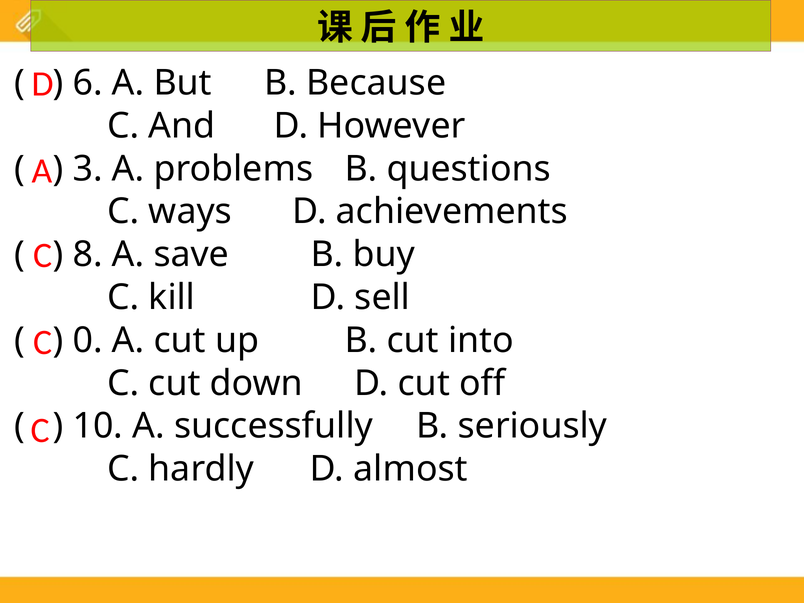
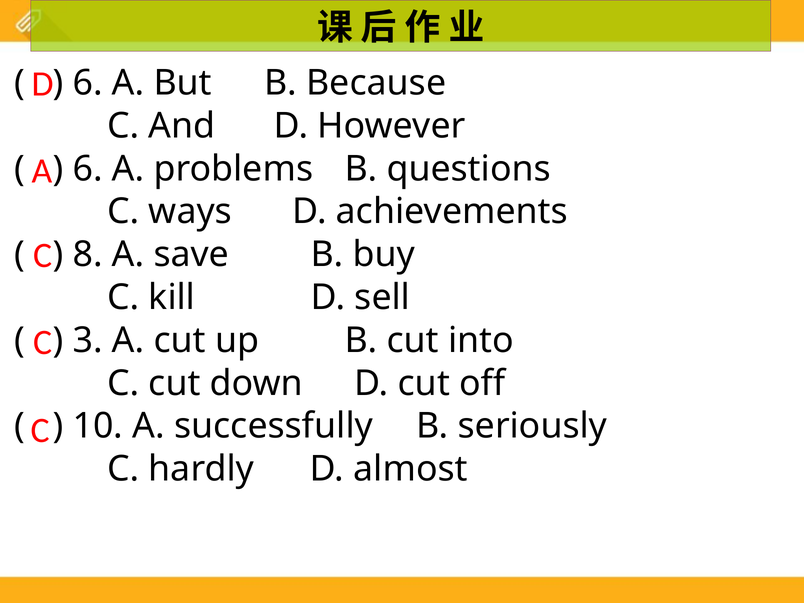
3 at (88, 169): 3 -> 6
0: 0 -> 3
